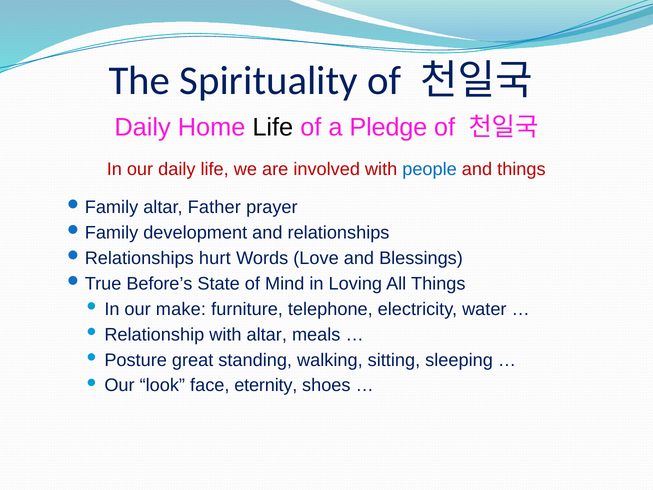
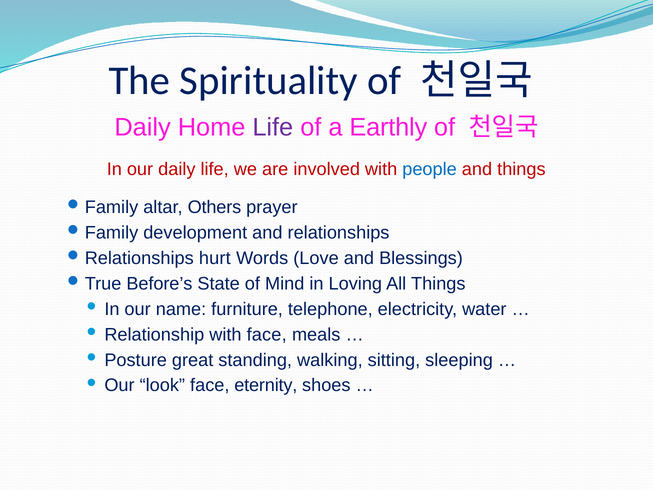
Life at (273, 127) colour: black -> purple
Pledge: Pledge -> Earthly
Father: Father -> Others
make: make -> name
with altar: altar -> face
